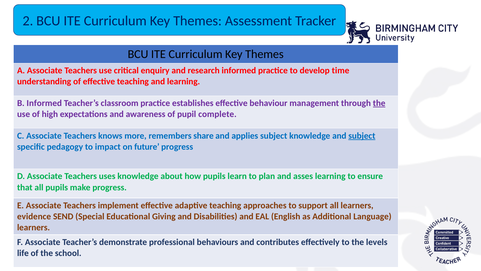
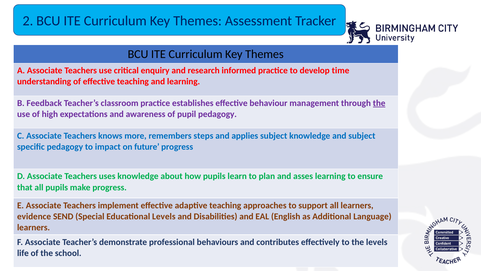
B Informed: Informed -> Feedback
pupil complete: complete -> pedagogy
share: share -> steps
subject at (362, 135) underline: present -> none
Educational Giving: Giving -> Levels
